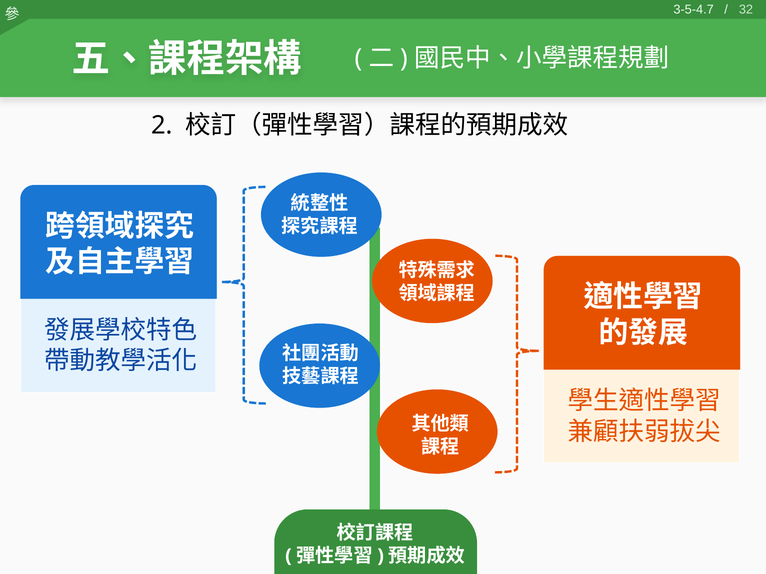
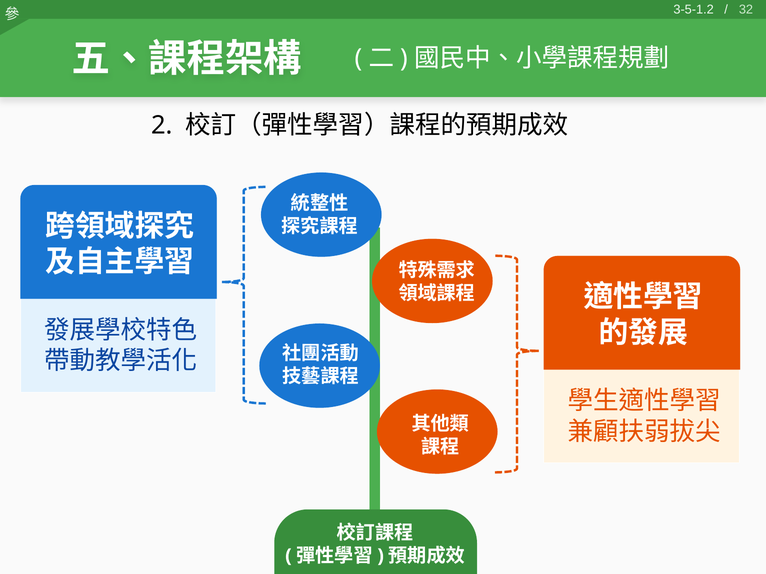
3-5-4.7: 3-5-4.7 -> 3-5-1.2
